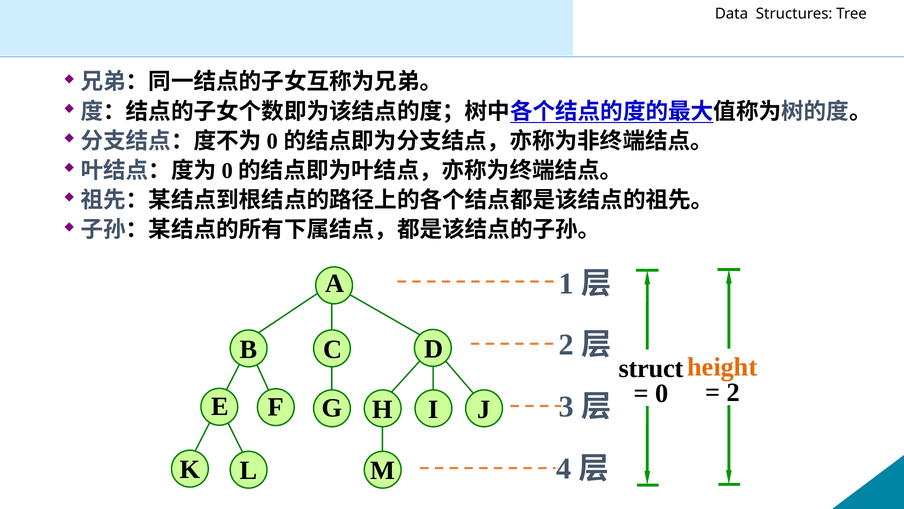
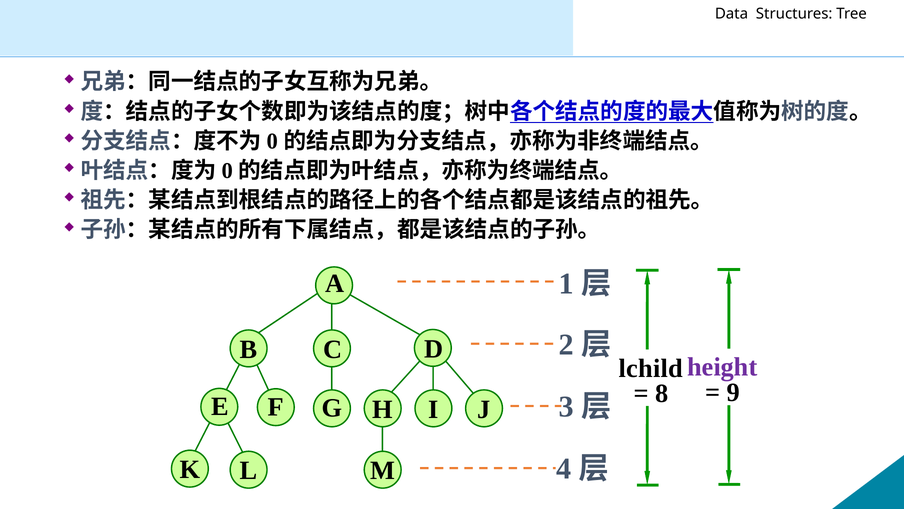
height colour: orange -> purple
struct: struct -> lchild
2 at (733, 392): 2 -> 9
0: 0 -> 8
